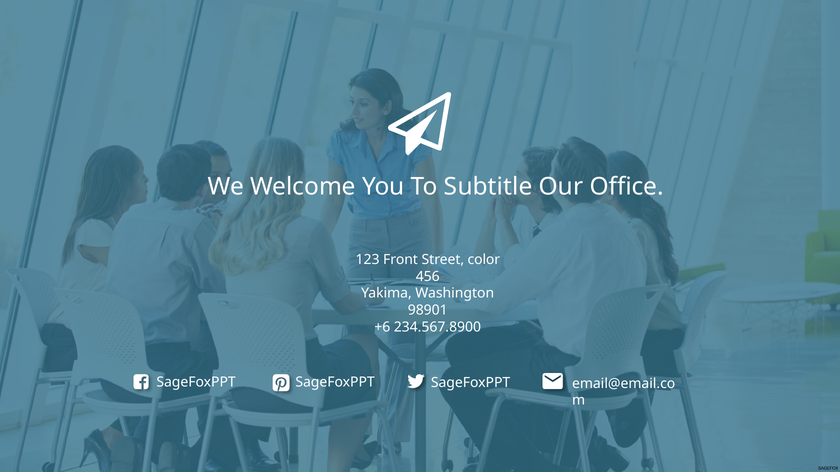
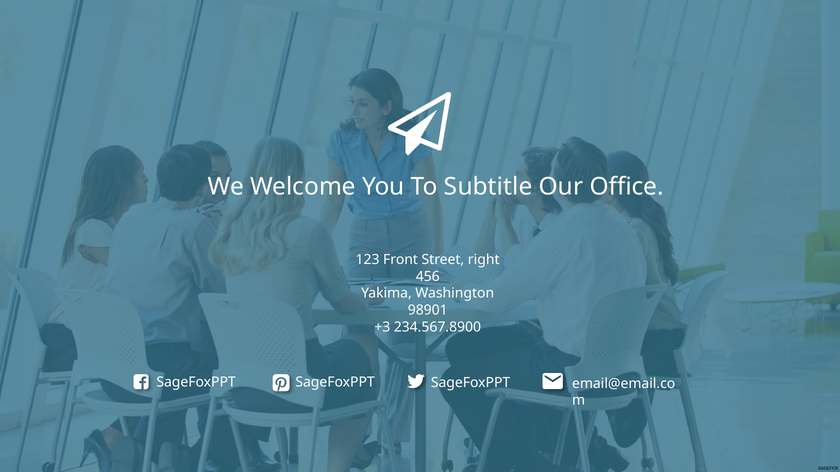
color: color -> right
+6: +6 -> +3
